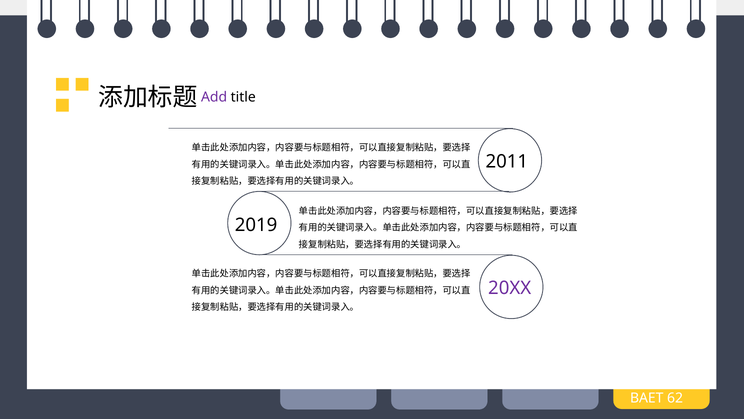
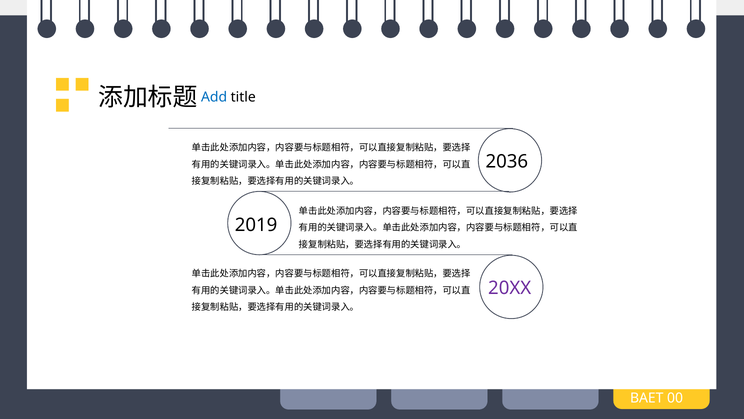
Add colour: purple -> blue
2011: 2011 -> 2036
62: 62 -> 00
